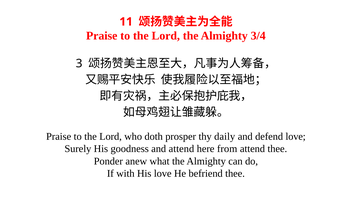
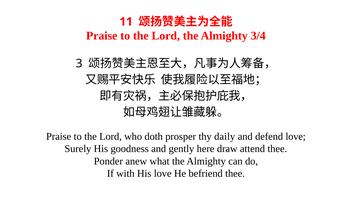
and attend: attend -> gently
from: from -> draw
